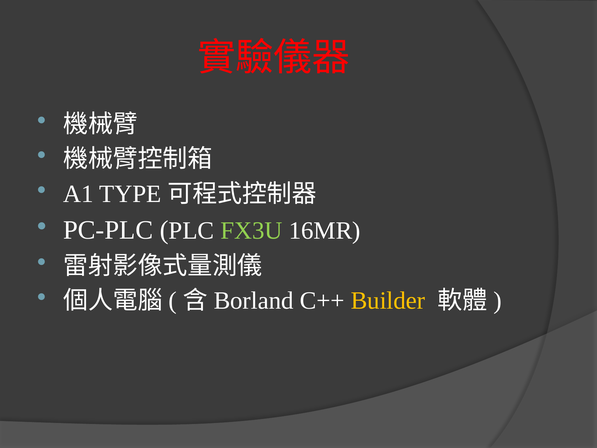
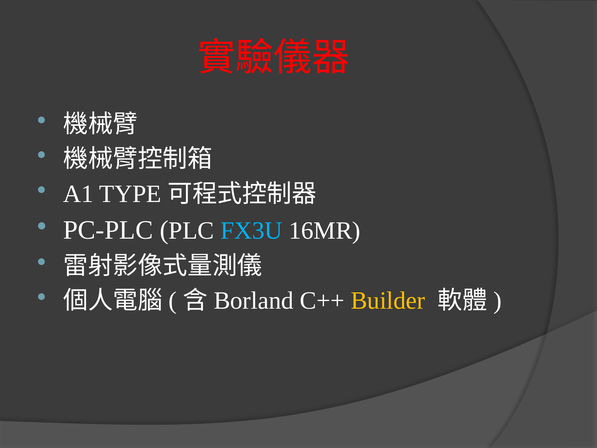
FX3U colour: light green -> light blue
